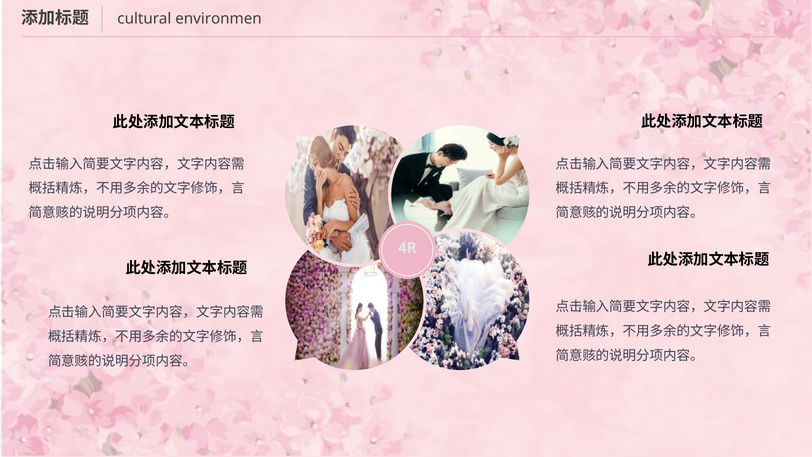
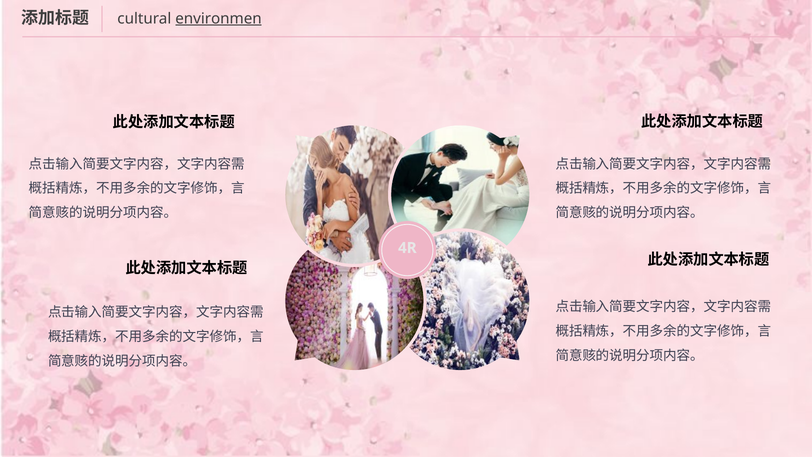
environmen underline: none -> present
